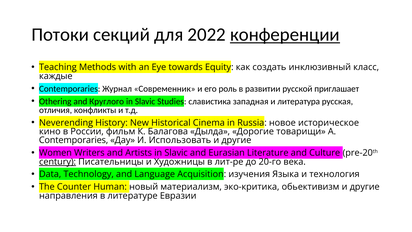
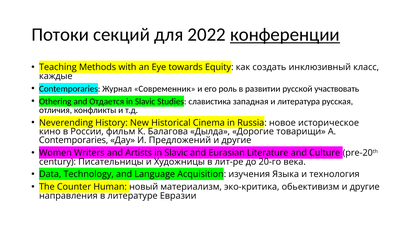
приглашает: приглашает -> участвовать
Круглого: Круглого -> Отдается
Использовать: Использовать -> Предложений
century underline: present -> none
